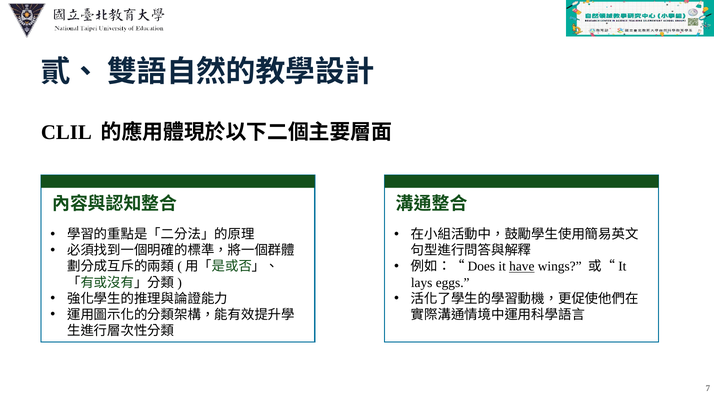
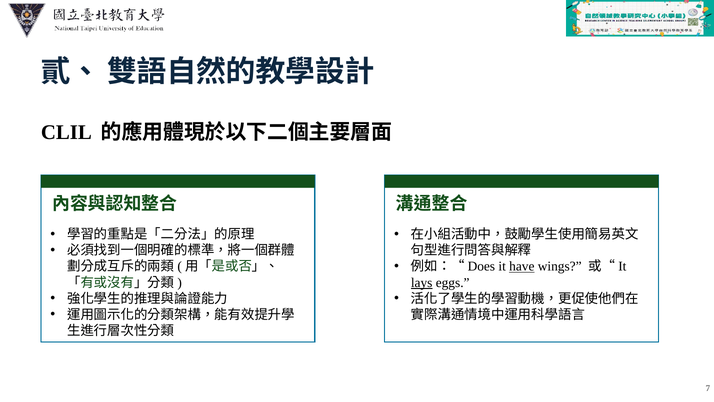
lays underline: none -> present
